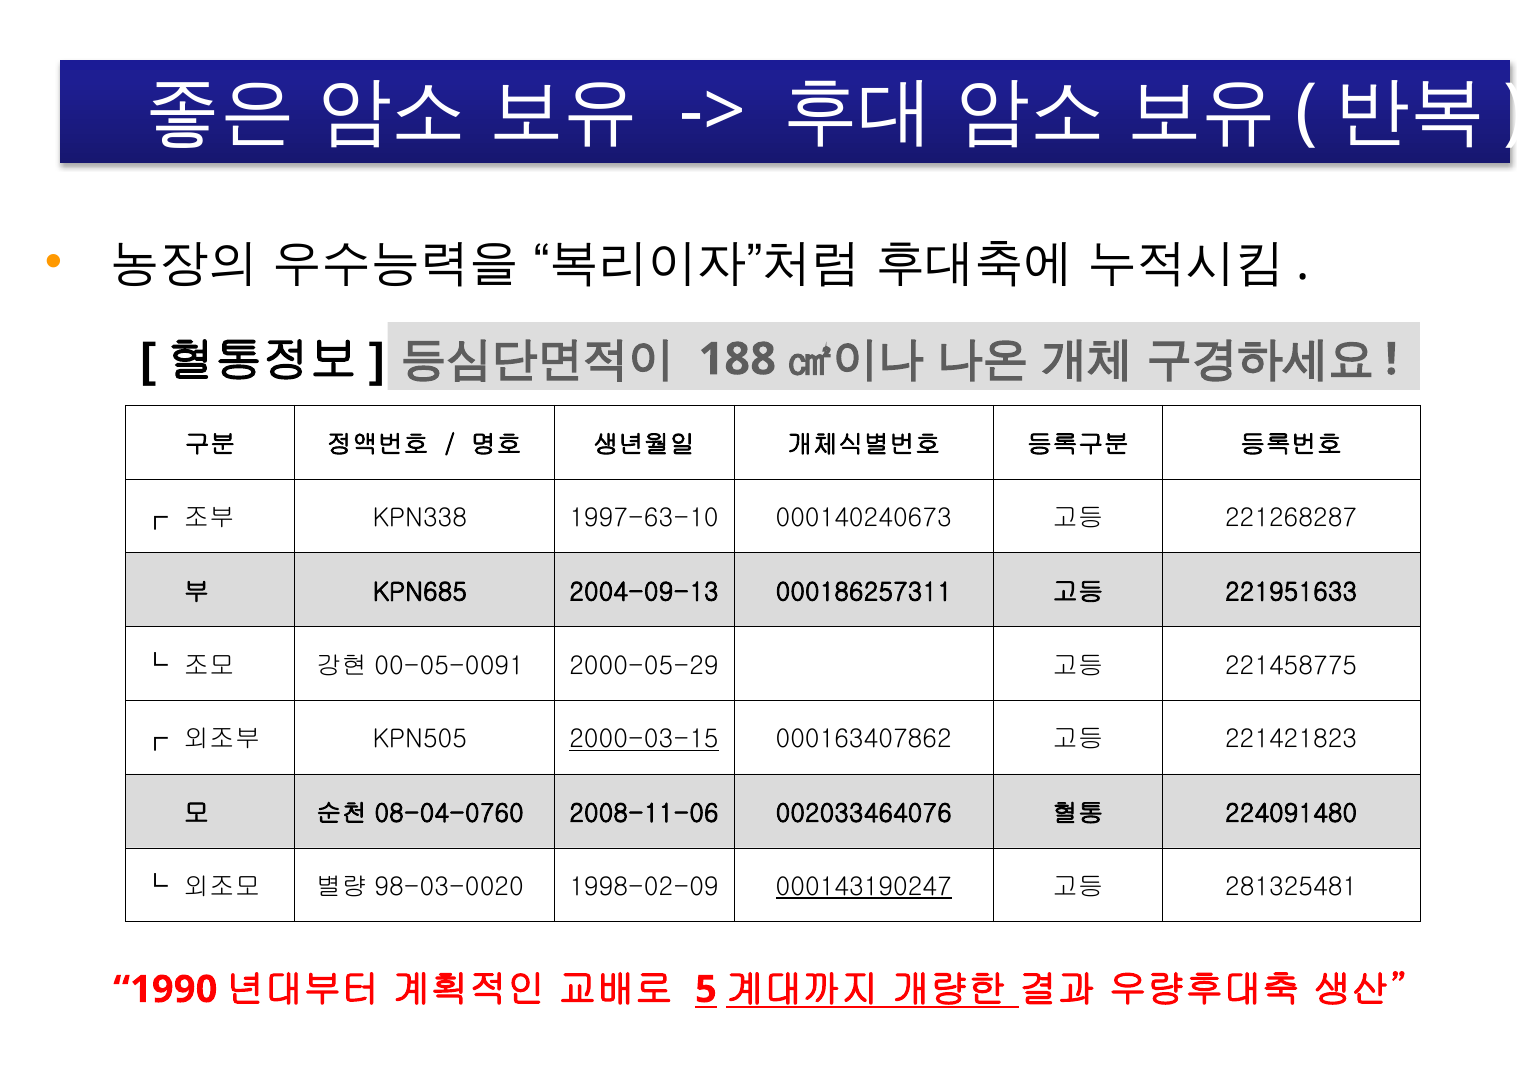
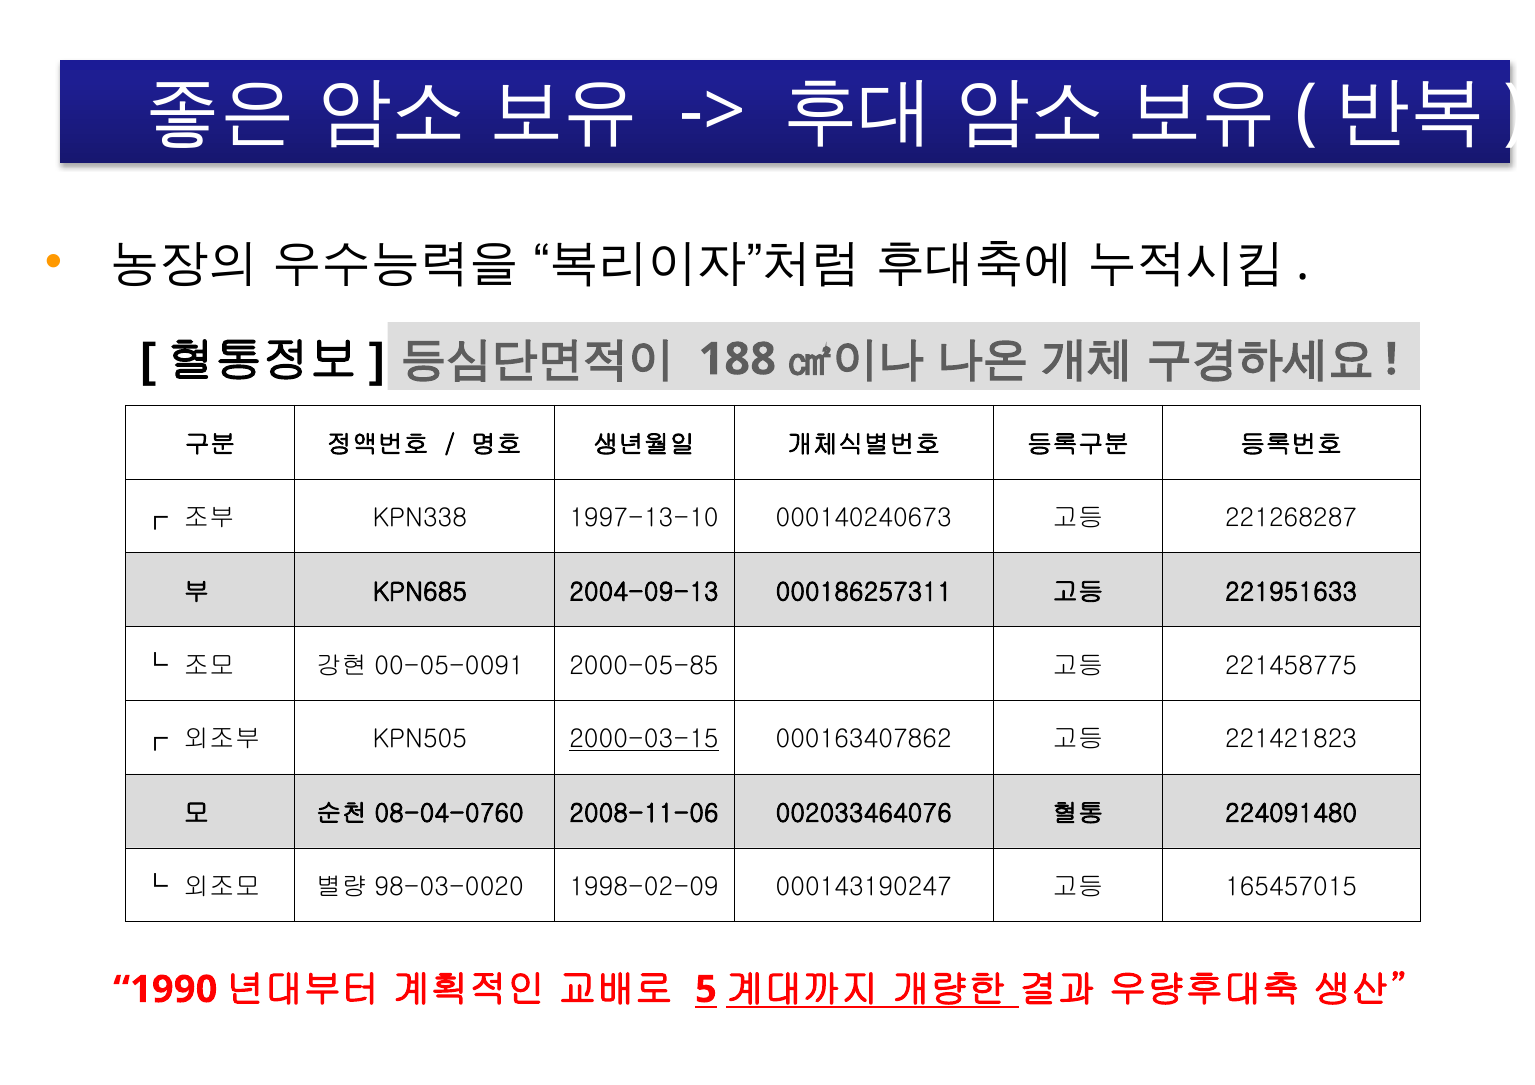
1997-63-10: 1997-63-10 -> 1997-13-10
2000-05-29: 2000-05-29 -> 2000-05-85
000143190247 underline: present -> none
281325481: 281325481 -> 165457015
